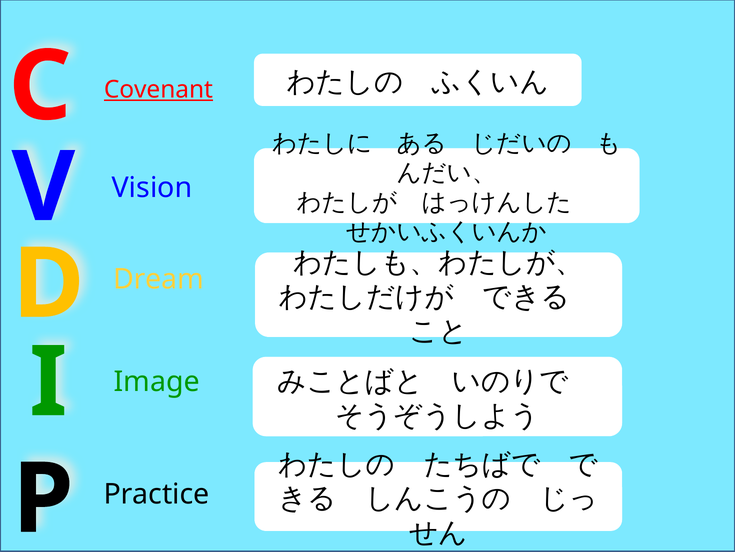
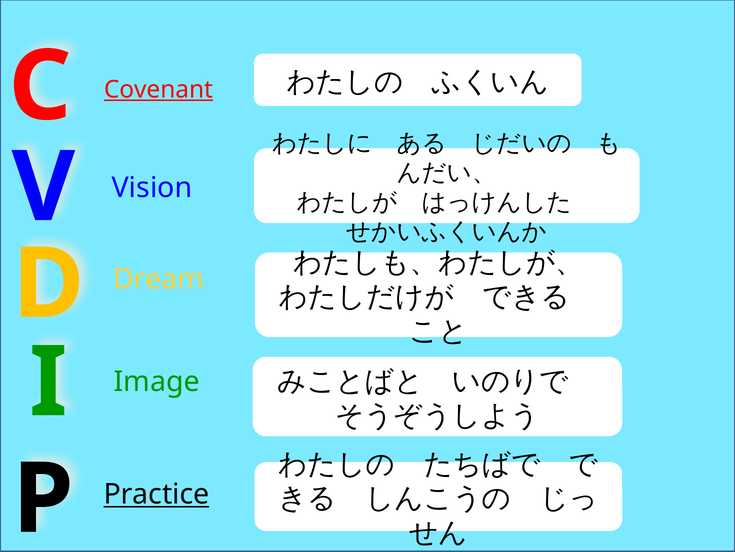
Practice underline: none -> present
